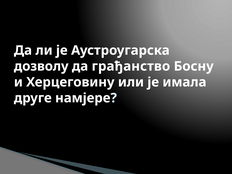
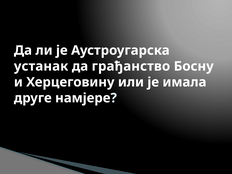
дозволу: дозволу -> устанак
